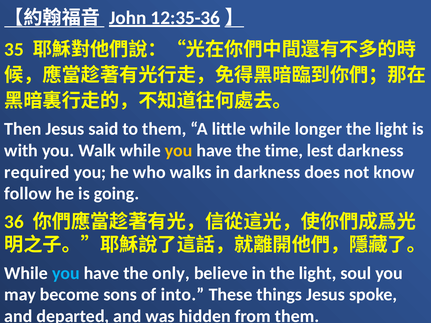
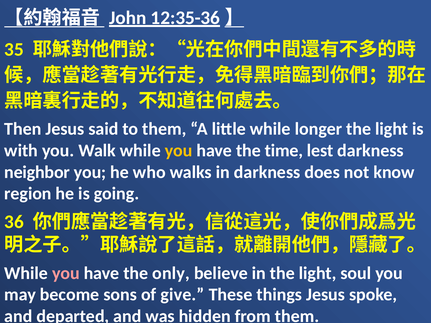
required: required -> neighbor
follow: follow -> region
you at (66, 273) colour: light blue -> pink
into: into -> give
